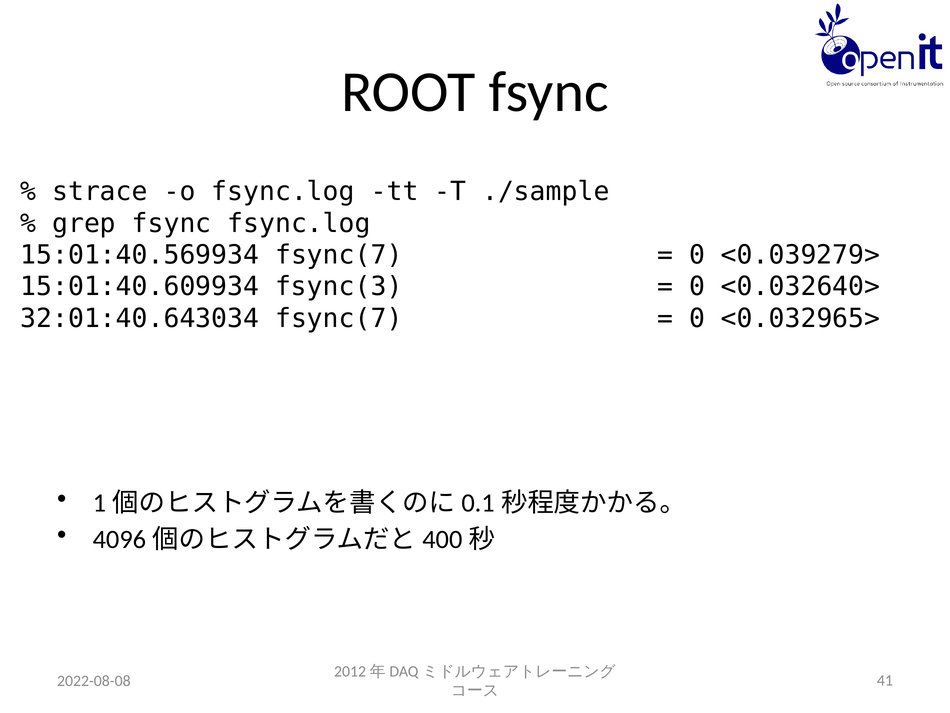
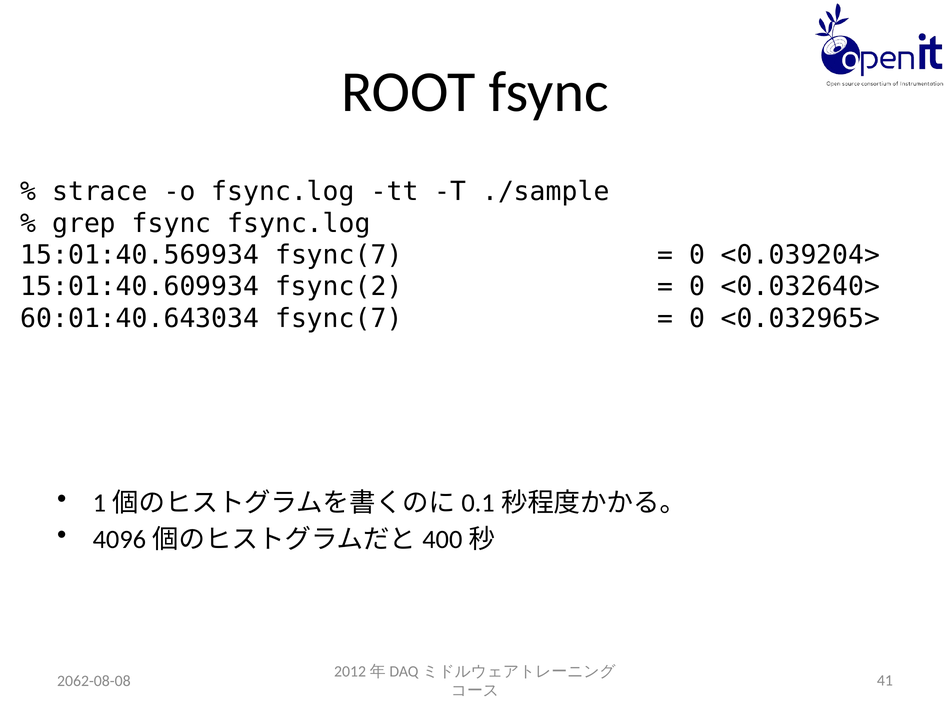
<0.039279>: <0.039279> -> <0.039204>
fsync(3: fsync(3 -> fsync(2
32:01:40.643034: 32:01:40.643034 -> 60:01:40.643034
2022-08-08: 2022-08-08 -> 2062-08-08
